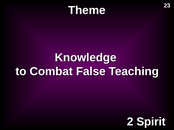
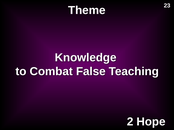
Spirit: Spirit -> Hope
